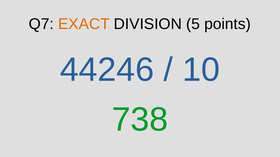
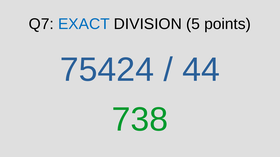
EXACT colour: orange -> blue
44246: 44246 -> 75424
10: 10 -> 44
